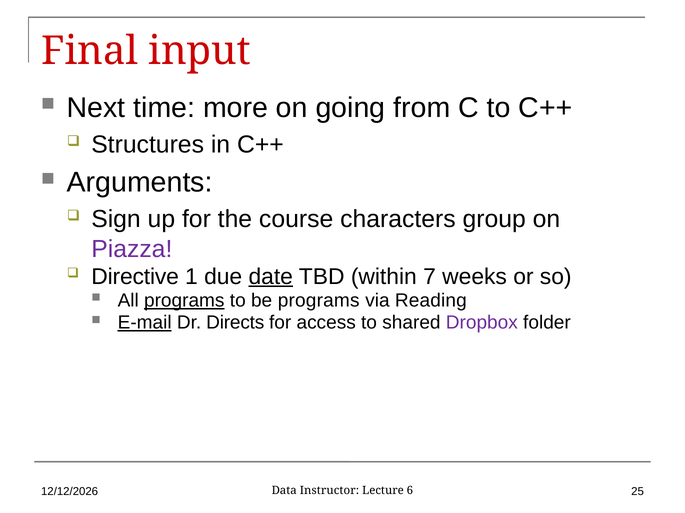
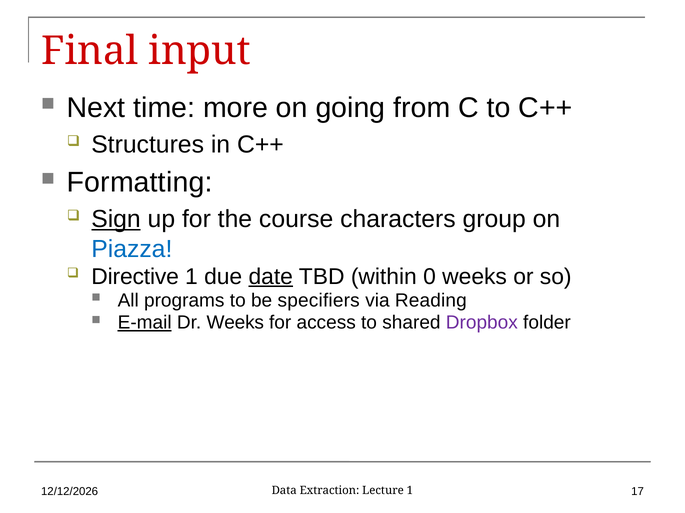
Arguments: Arguments -> Formatting
Sign underline: none -> present
Piazza colour: purple -> blue
7: 7 -> 0
programs at (184, 301) underline: present -> none
be programs: programs -> specifiers
Dr Directs: Directs -> Weeks
25: 25 -> 17
Instructor: Instructor -> Extraction
Lecture 6: 6 -> 1
